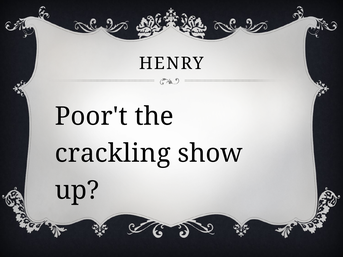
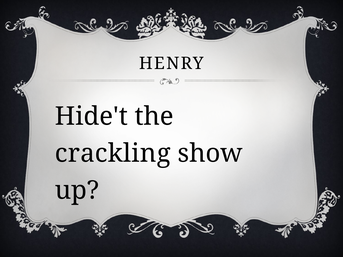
Poor't: Poor't -> Hide't
